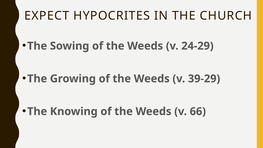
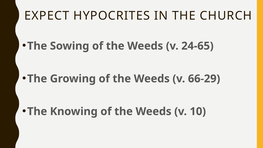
24-29: 24-29 -> 24-65
39-29: 39-29 -> 66-29
66: 66 -> 10
